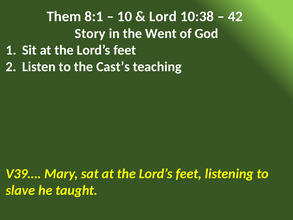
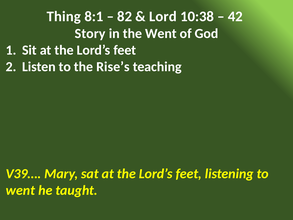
Them: Them -> Thing
10: 10 -> 82
Cast’s: Cast’s -> Rise’s
slave at (20, 190): slave -> went
